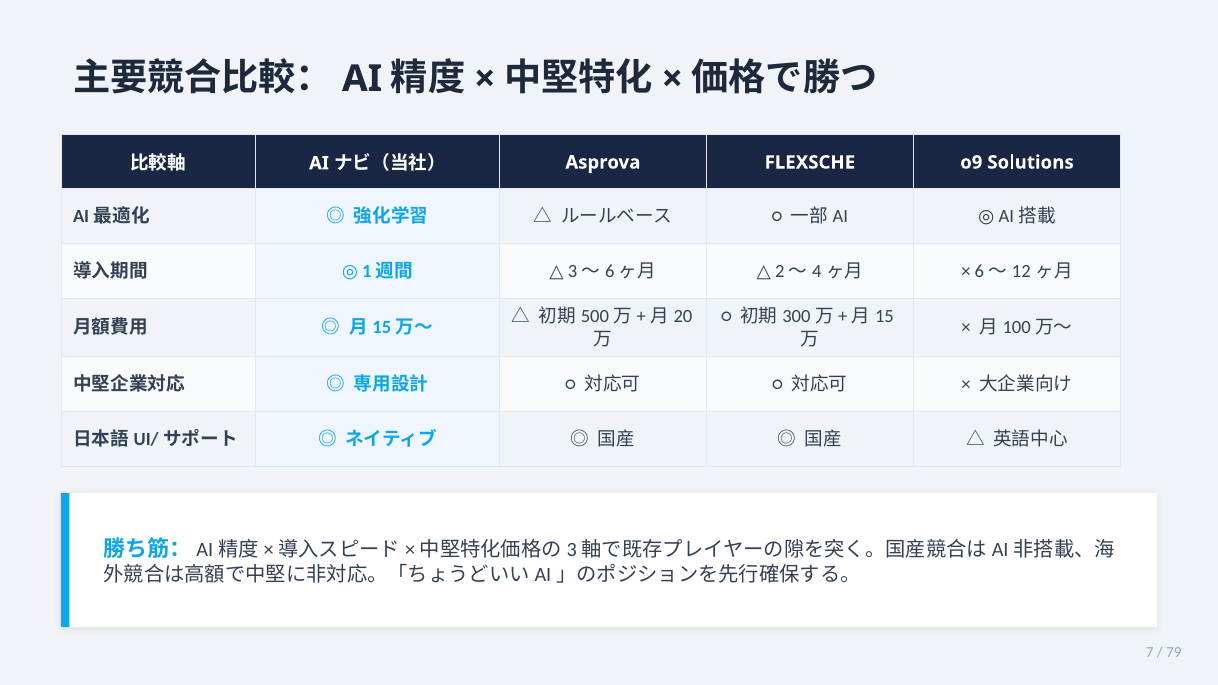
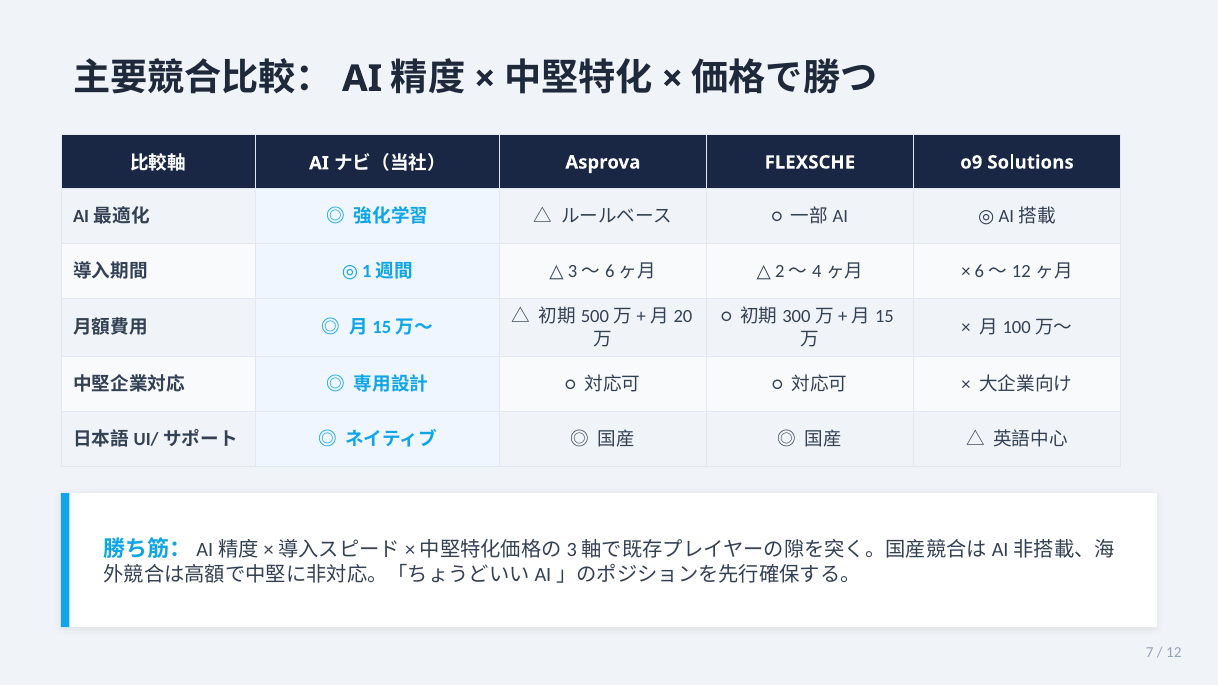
79: 79 -> 12
